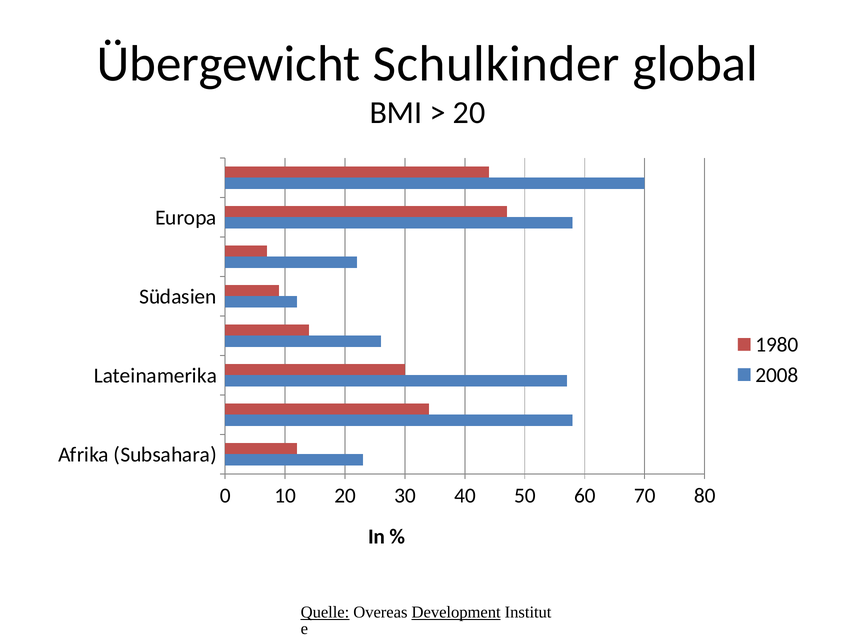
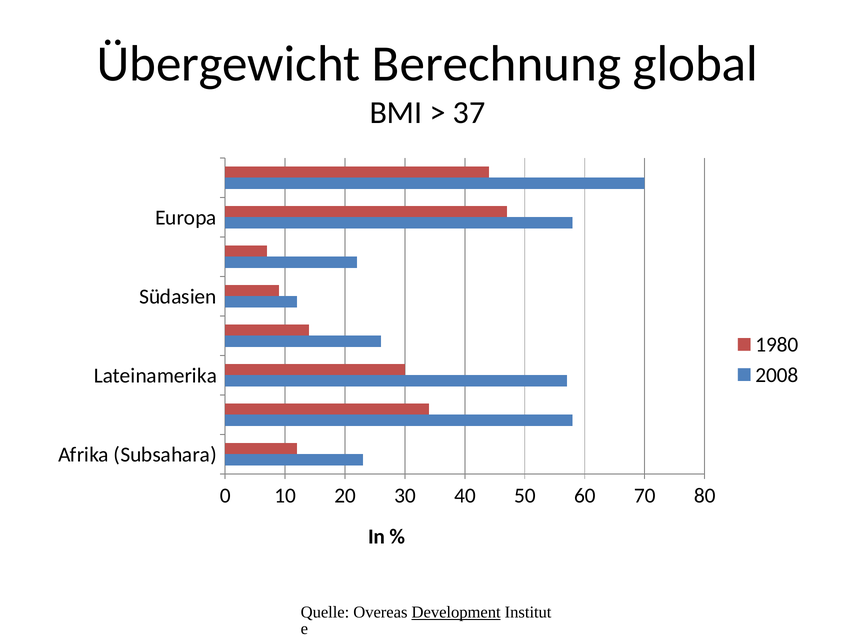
Schulkinder: Schulkinder -> Berechnung
20 at (469, 113): 20 -> 37
Quelle underline: present -> none
